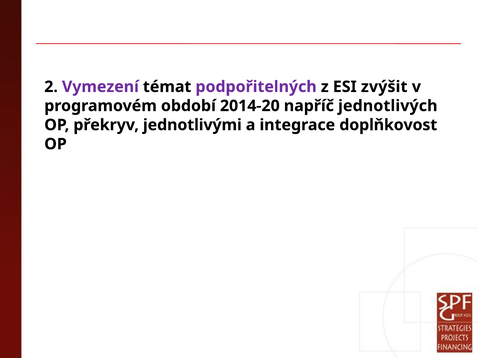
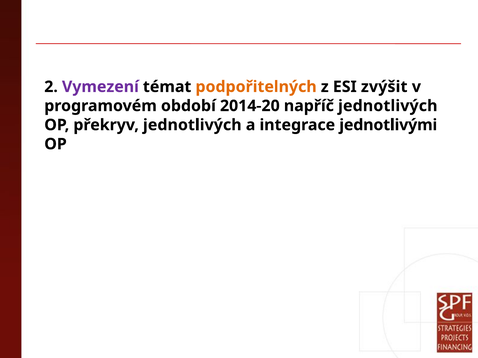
podpořitelných colour: purple -> orange
překryv jednotlivými: jednotlivými -> jednotlivých
doplňkovost: doplňkovost -> jednotlivými
